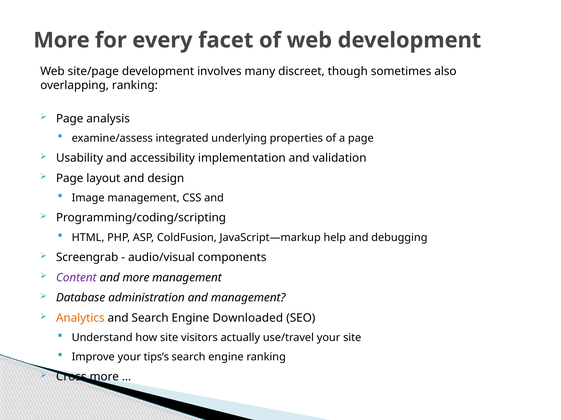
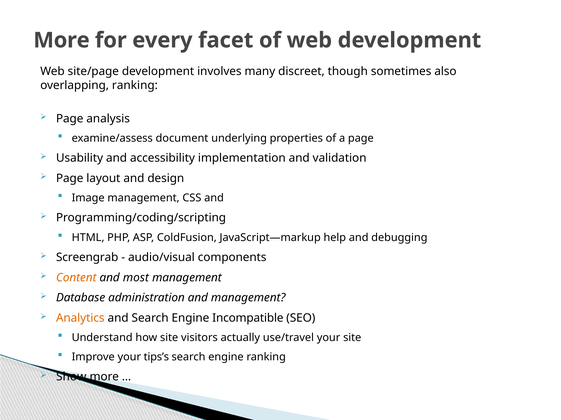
integrated: integrated -> document
Content colour: purple -> orange
and more: more -> most
Downloaded: Downloaded -> Incompatible
Cross: Cross -> Show
